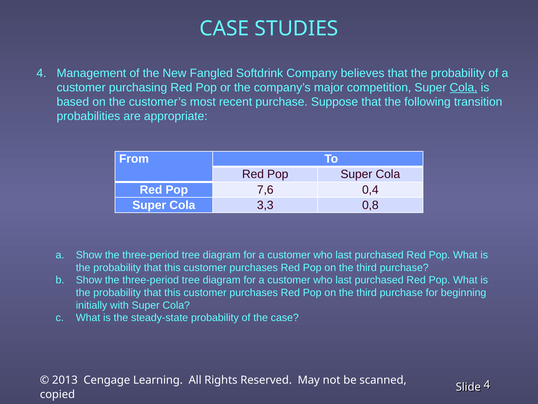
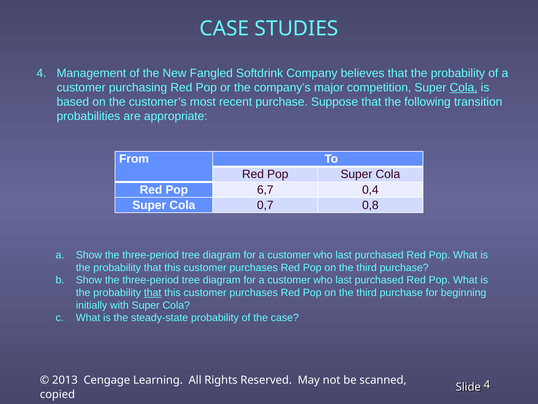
7,6: 7,6 -> 6,7
3,3: 3,3 -> 0,7
that at (153, 292) underline: none -> present
